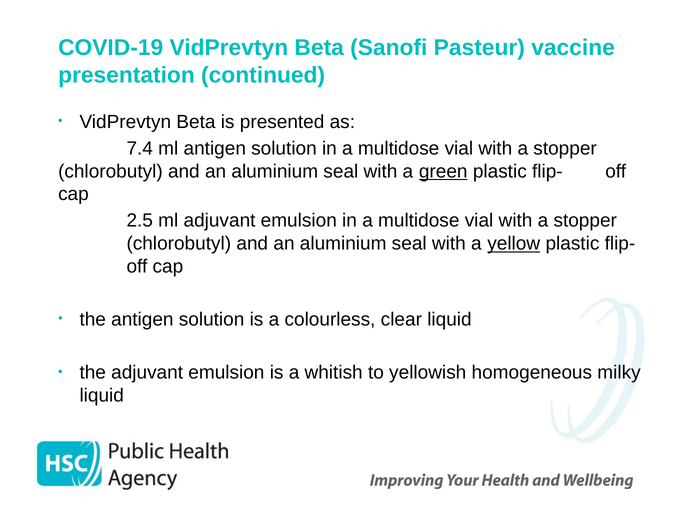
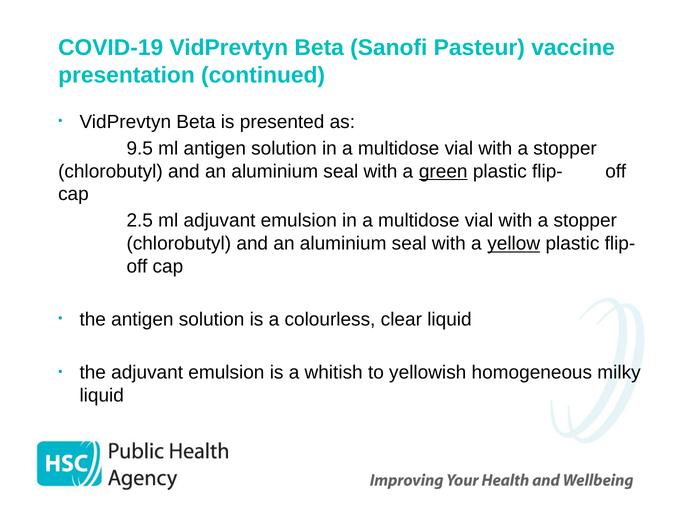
7.4: 7.4 -> 9.5
